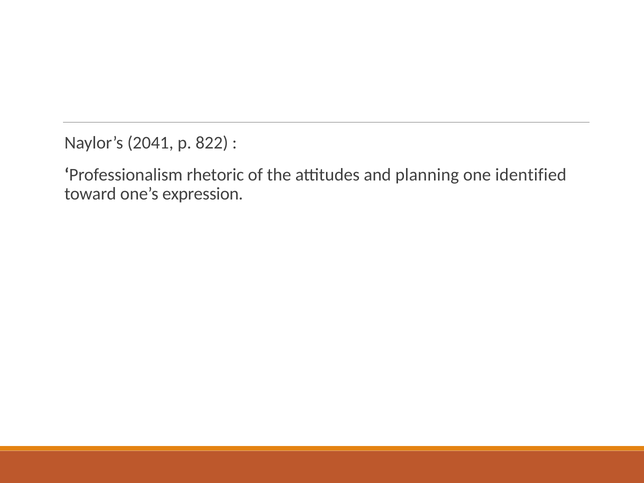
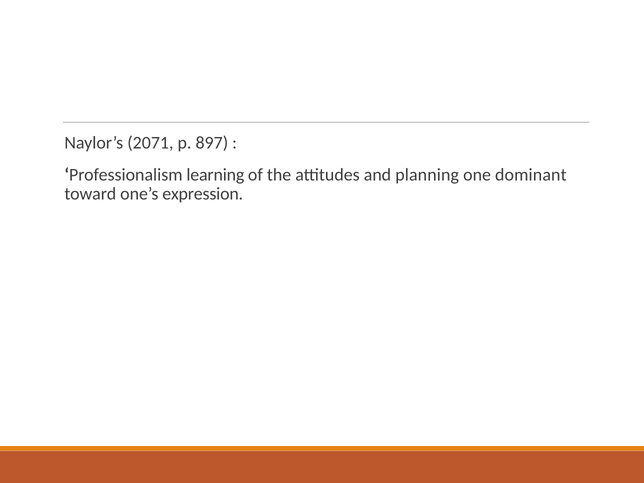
2041: 2041 -> 2071
822: 822 -> 897
rhetoric: rhetoric -> learning
identified: identified -> dominant
